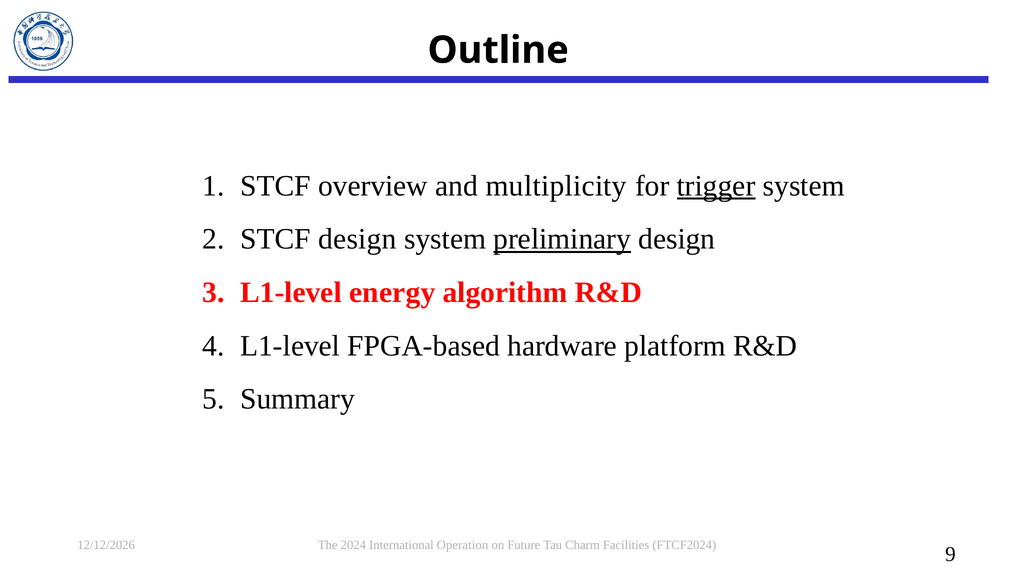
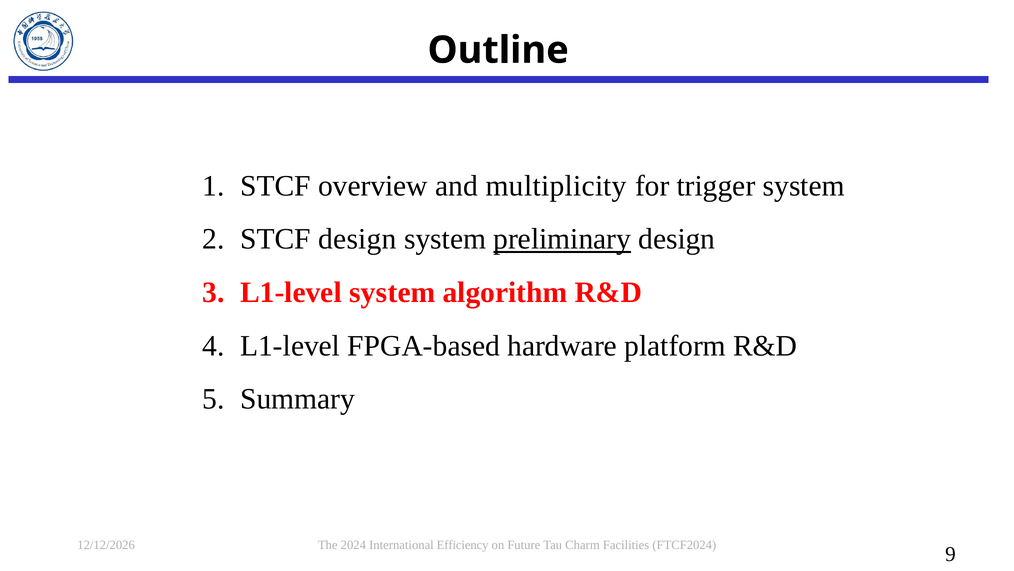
trigger underline: present -> none
L1-level energy: energy -> system
Operation: Operation -> Efficiency
